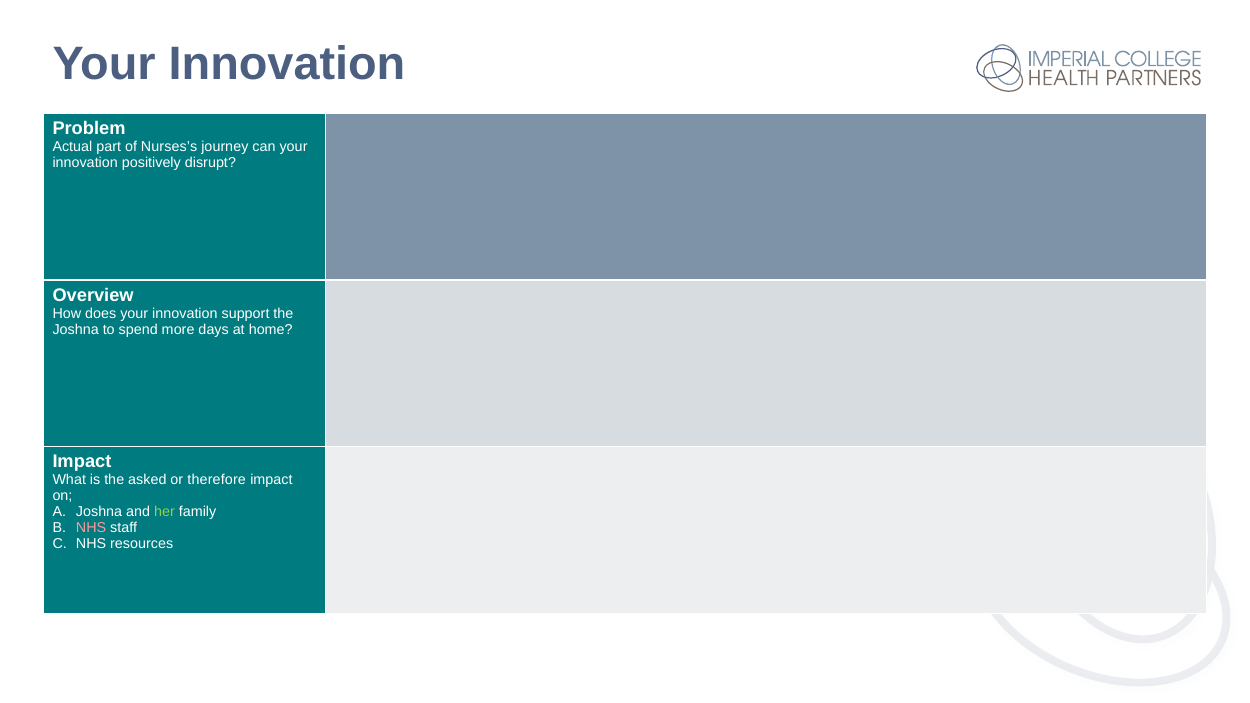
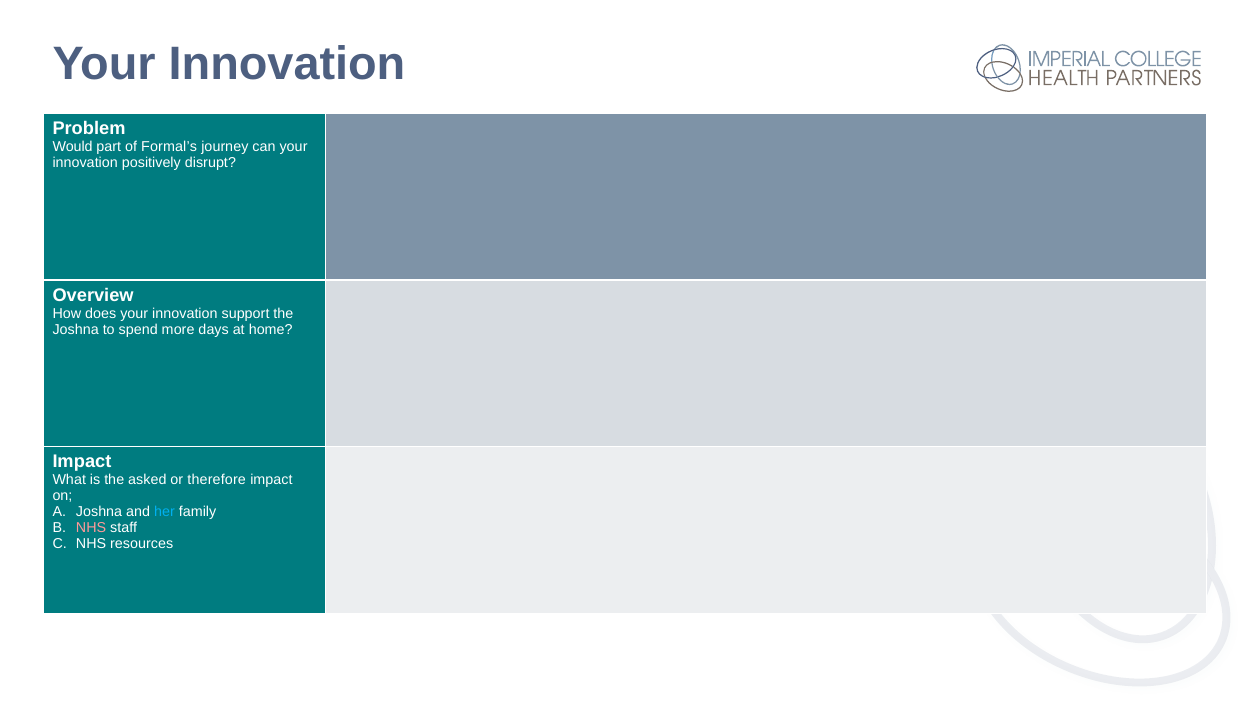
Actual: Actual -> Would
Nurses’s: Nurses’s -> Formal’s
her colour: light green -> light blue
